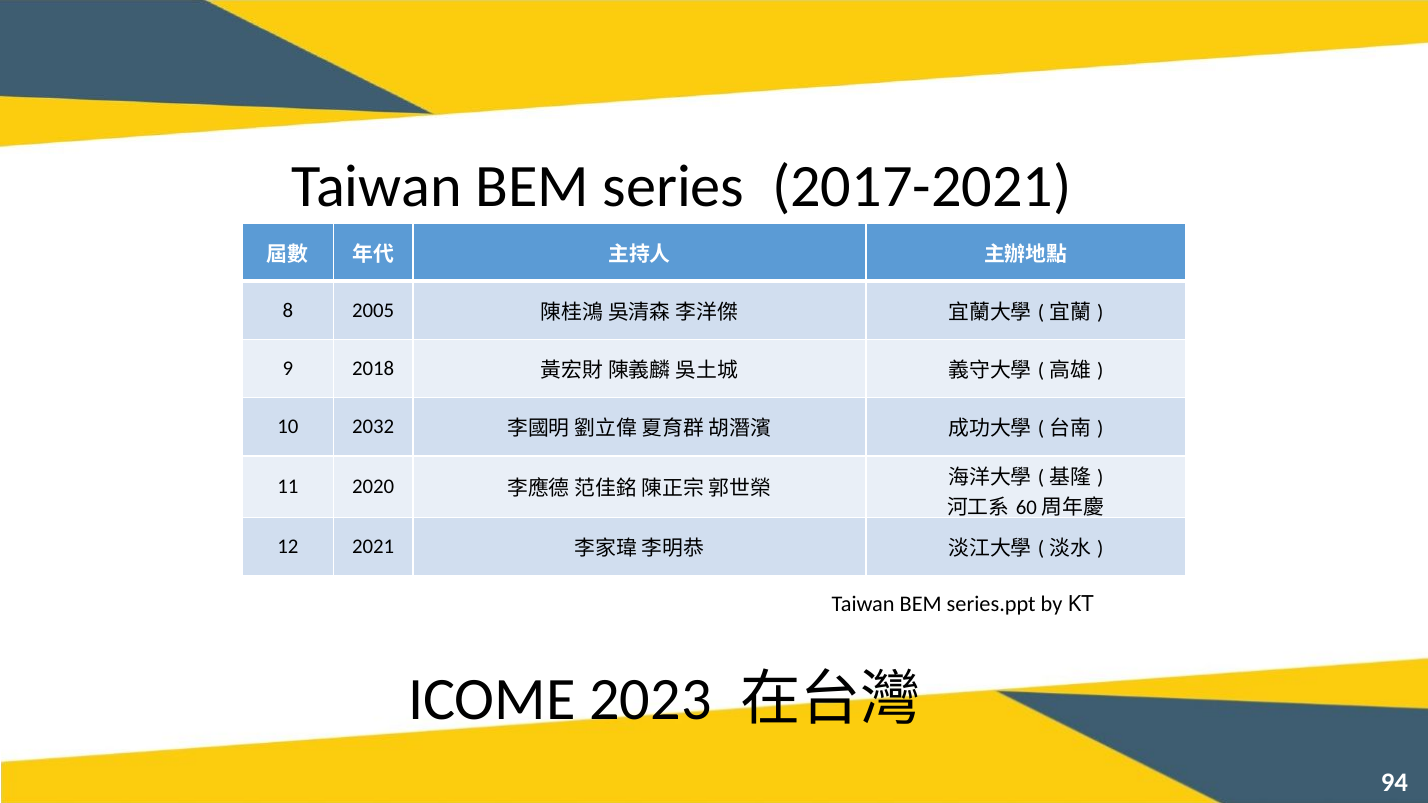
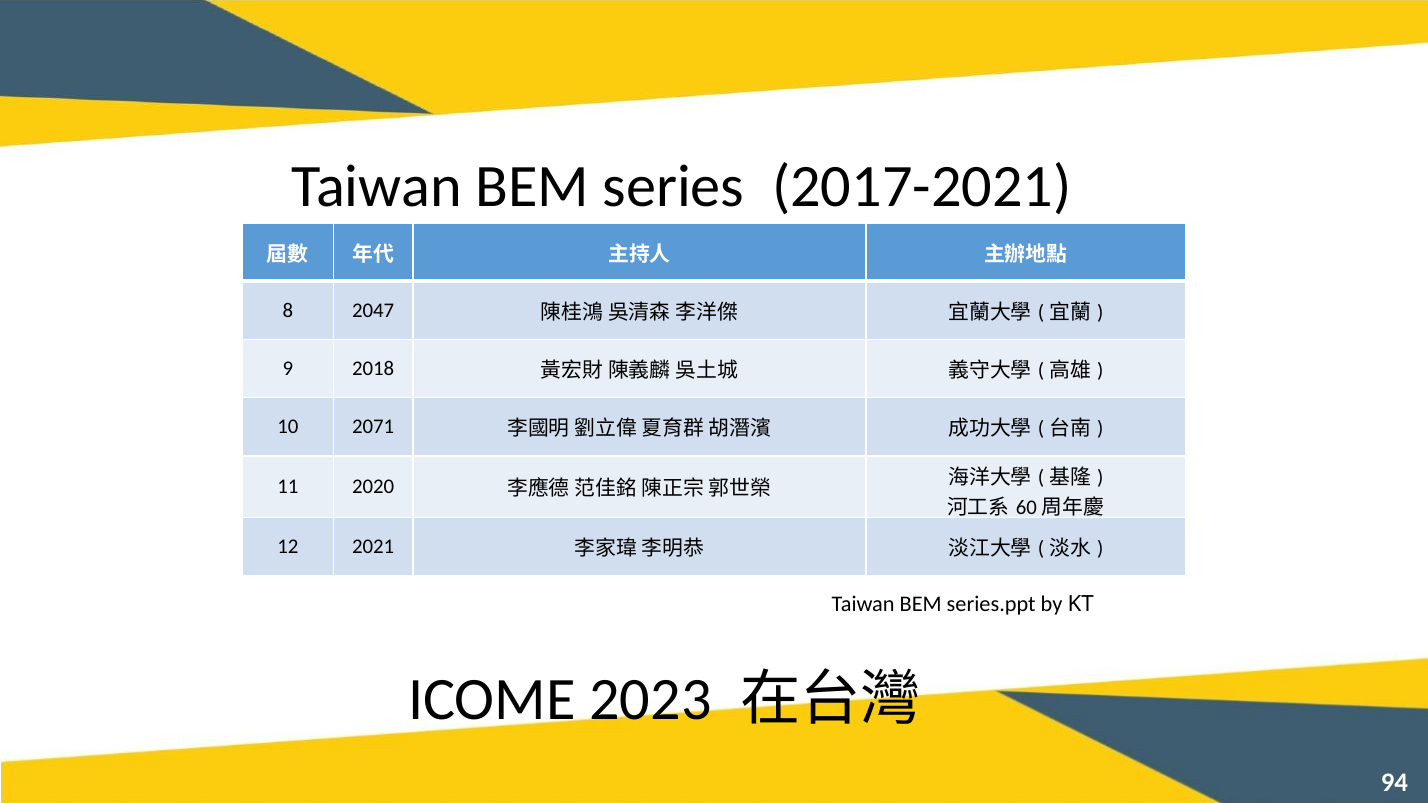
2005: 2005 -> 2047
2032: 2032 -> 2071
